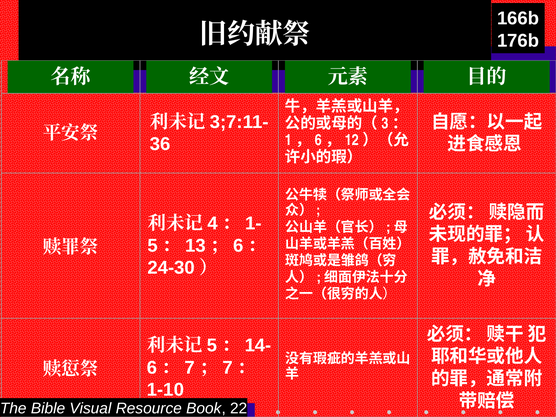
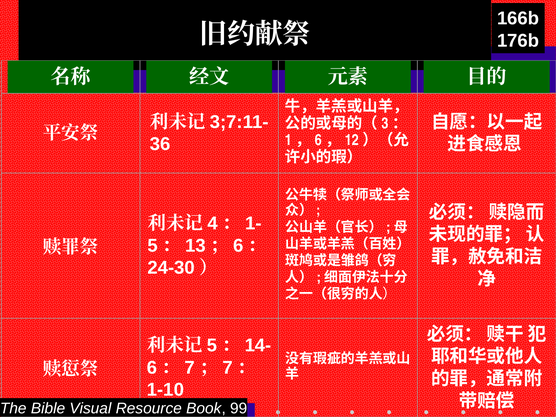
22: 22 -> 99
